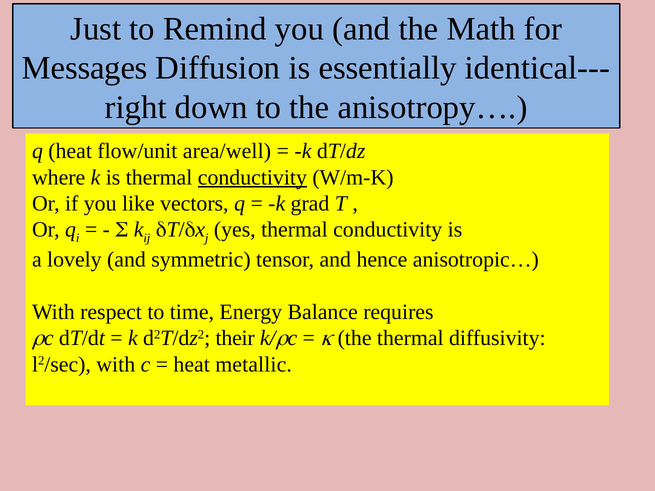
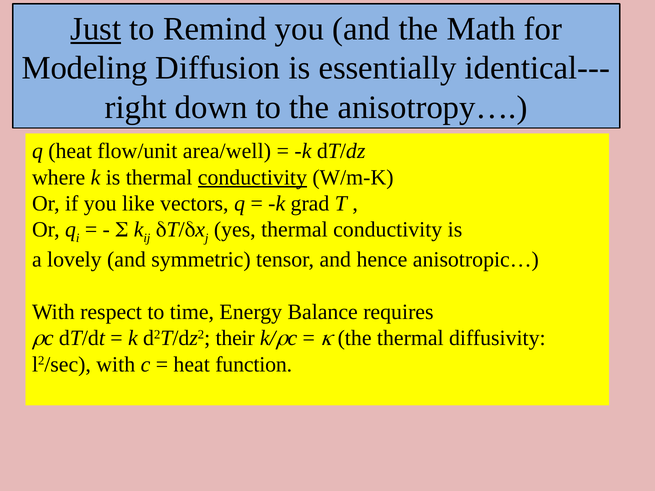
Just underline: none -> present
Messages: Messages -> Modeling
metallic: metallic -> function
